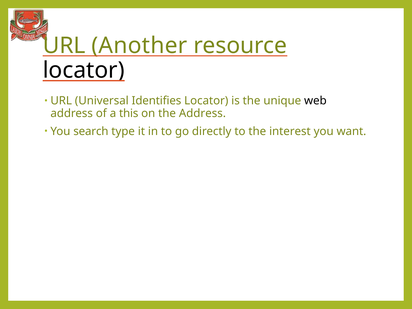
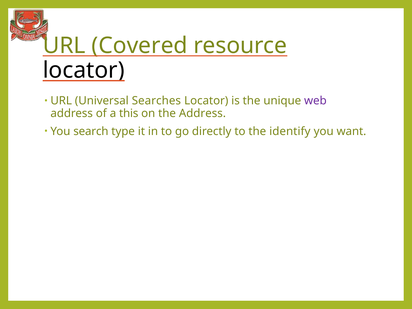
Another: Another -> Covered
Identifies: Identifies -> Searches
web colour: black -> purple
interest: interest -> identify
